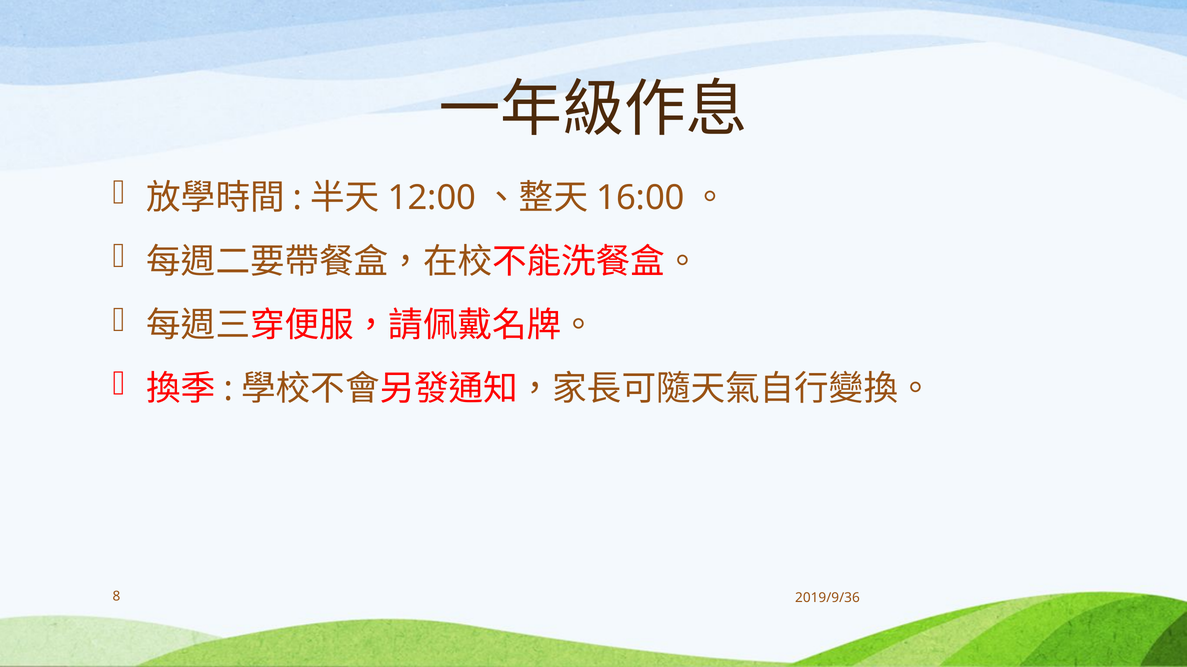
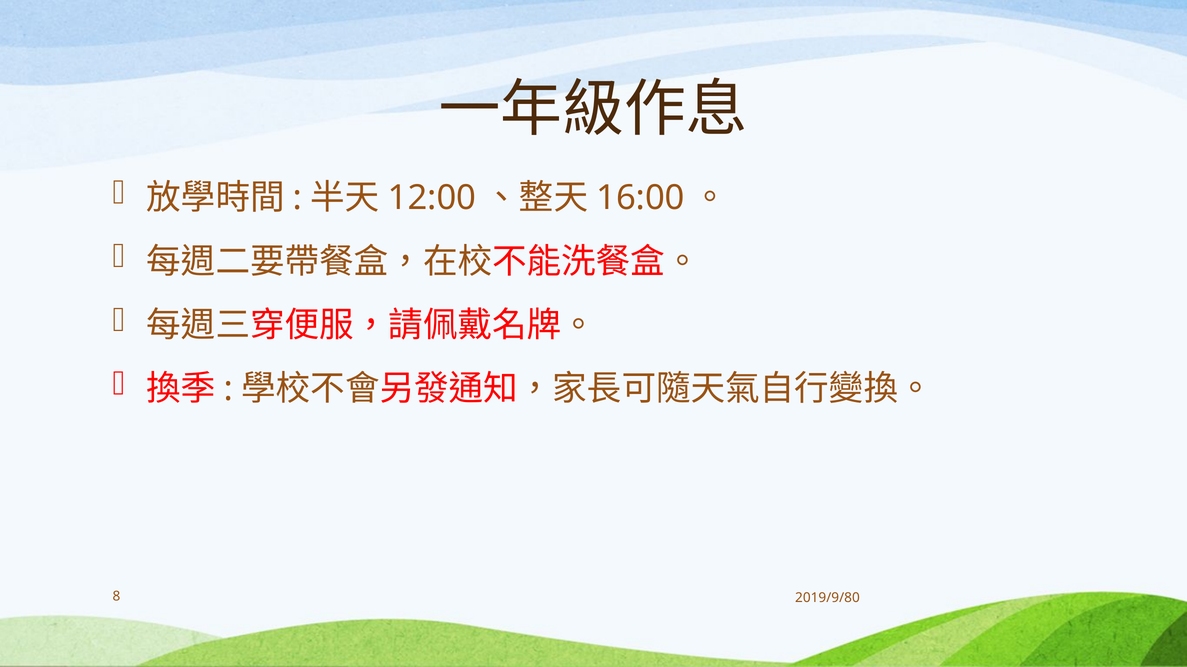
2019/9/36: 2019/9/36 -> 2019/9/80
